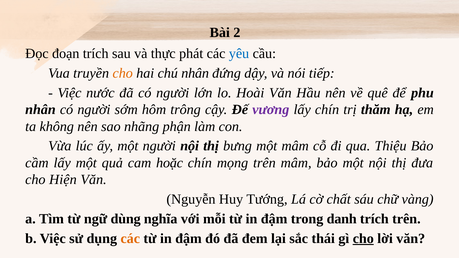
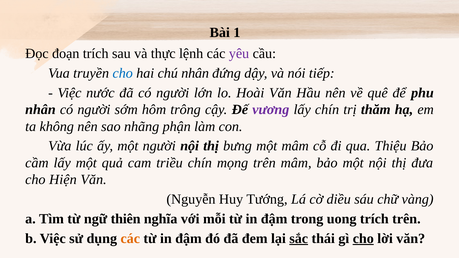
2: 2 -> 1
phát: phát -> lệnh
yêu colour: blue -> purple
cho at (123, 73) colour: orange -> blue
hoặc: hoặc -> triều
chất: chất -> diều
dùng: dùng -> thiên
danh: danh -> uong
sắc underline: none -> present
